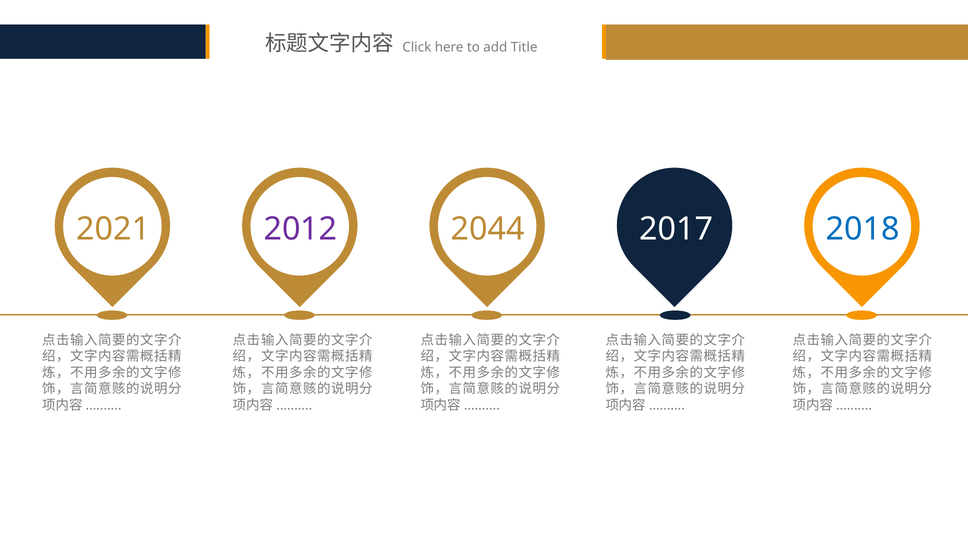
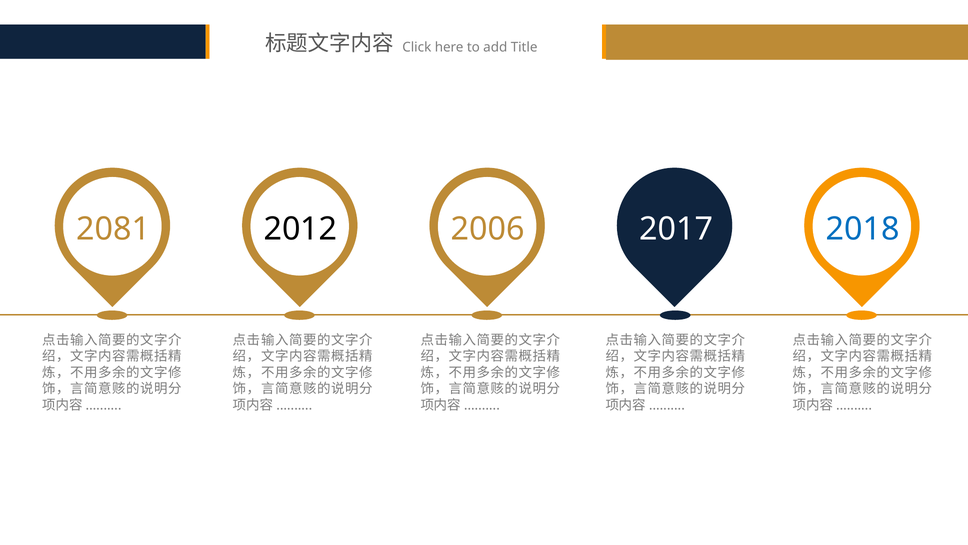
2021: 2021 -> 2081
2012 colour: purple -> black
2044: 2044 -> 2006
